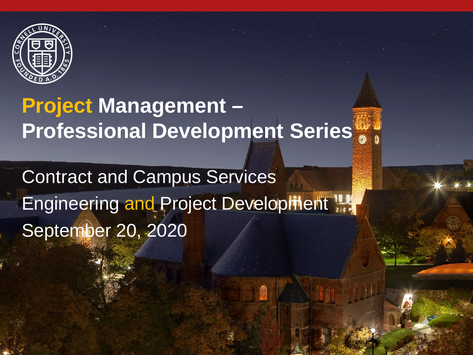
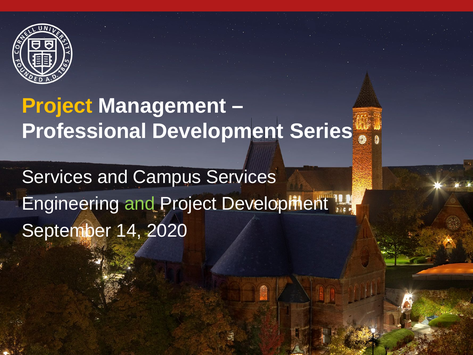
Contract at (57, 177): Contract -> Services
and at (140, 204) colour: yellow -> light green
20: 20 -> 14
